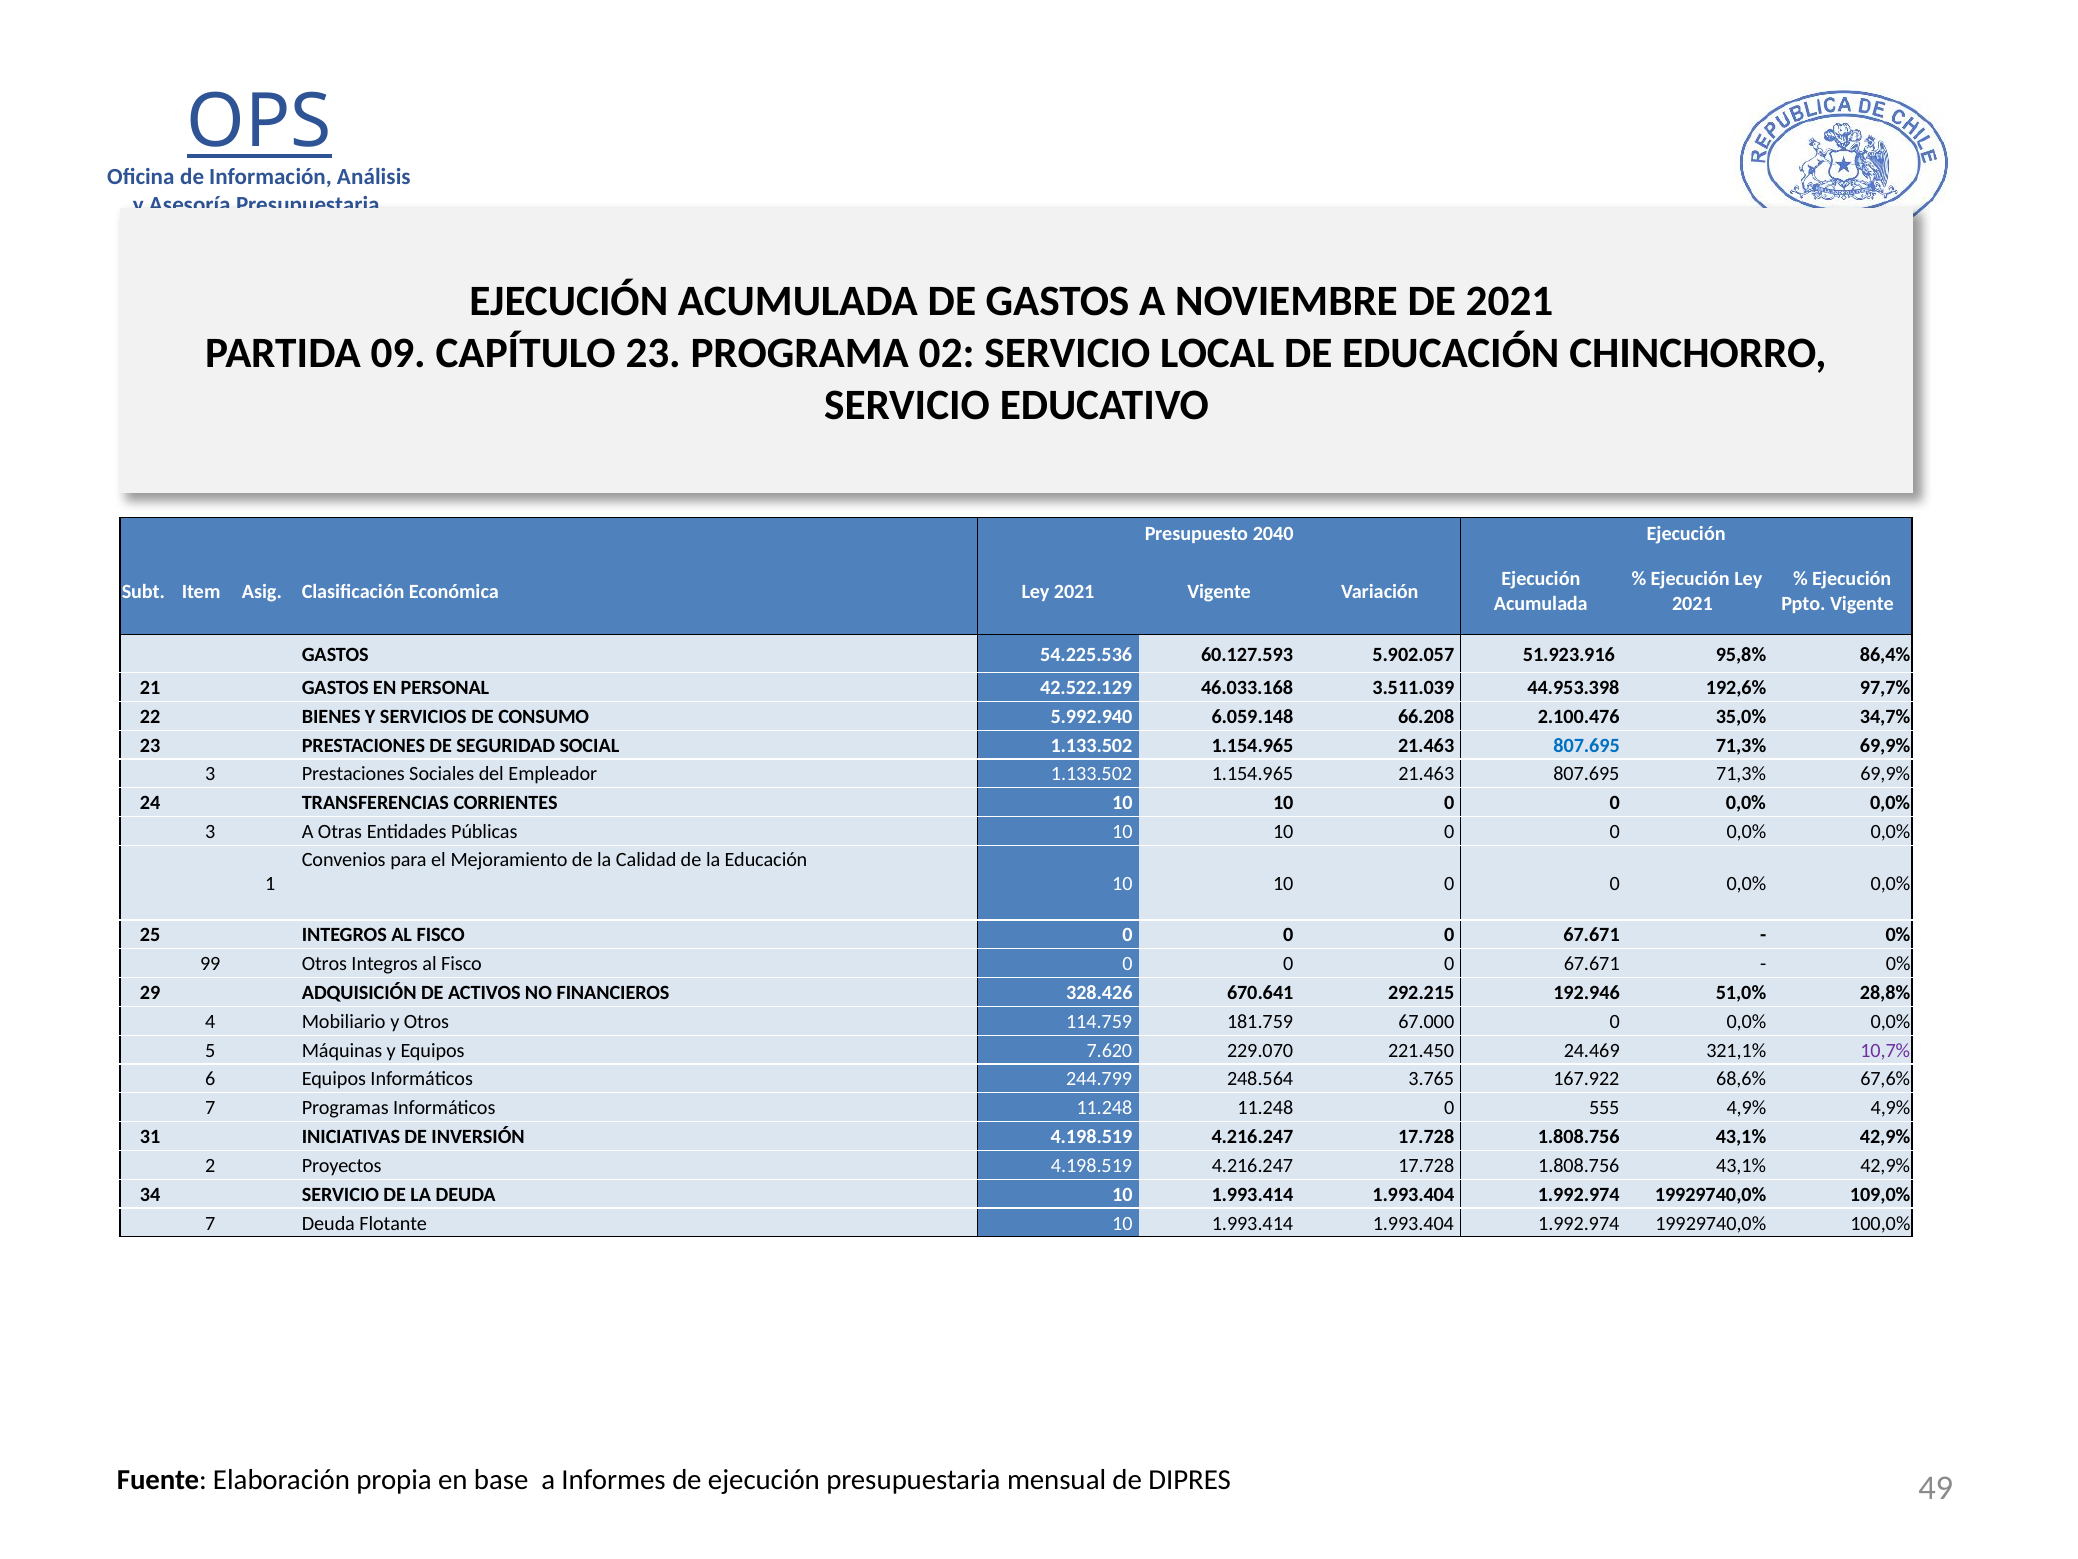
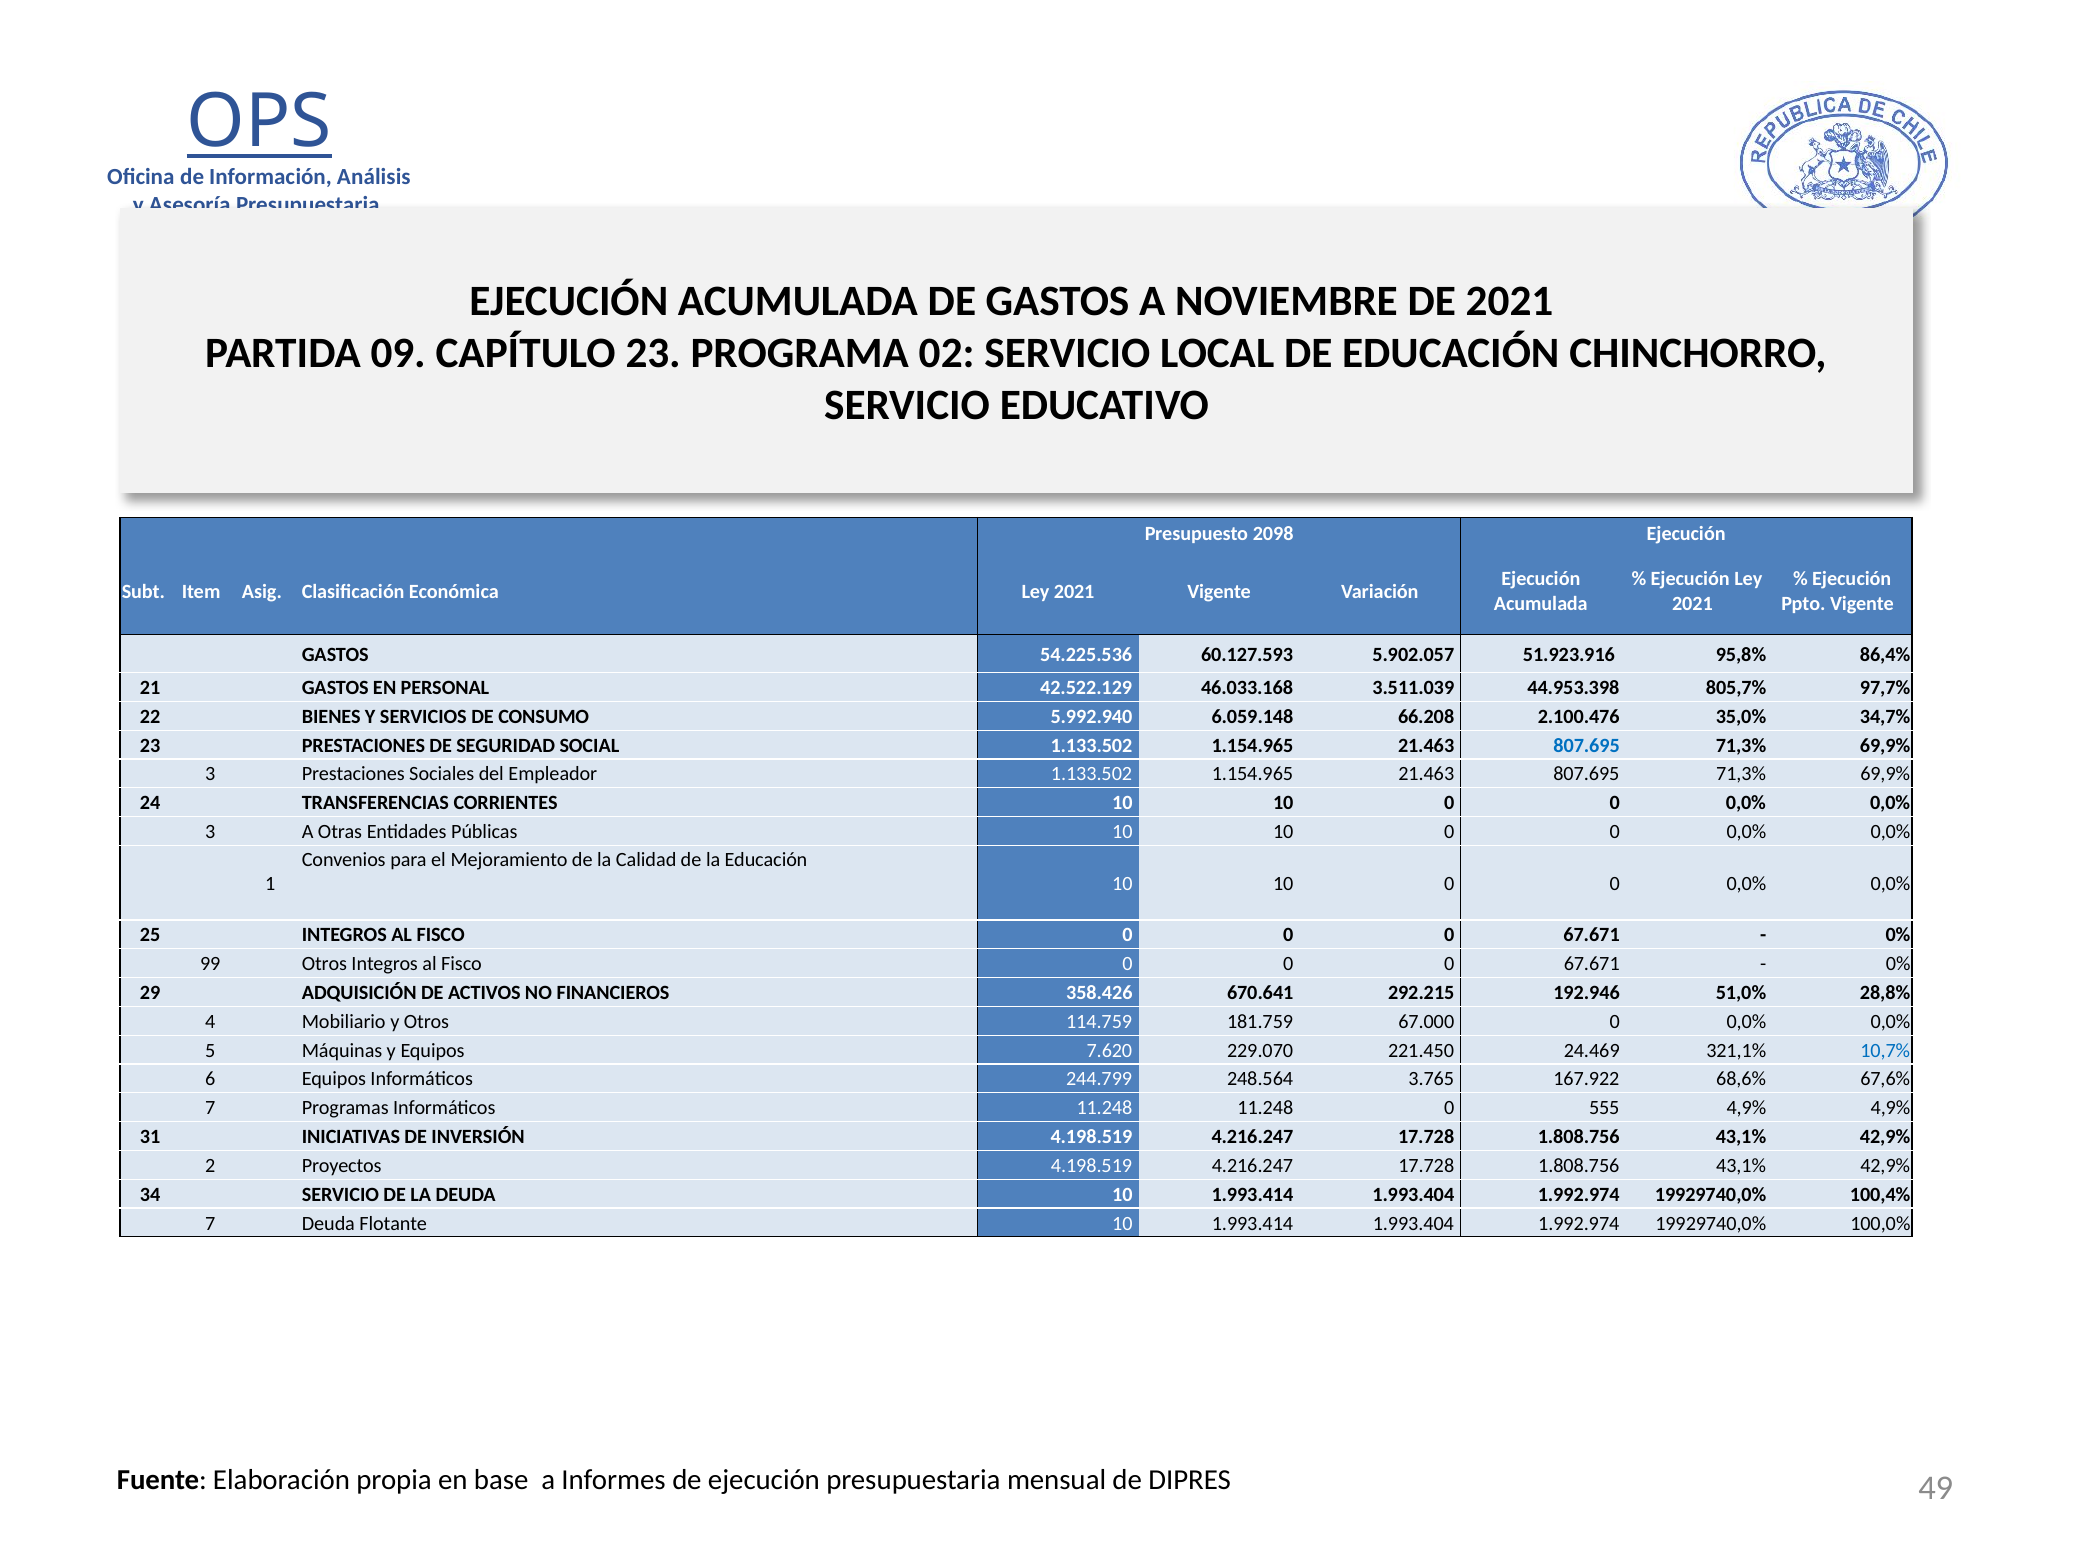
2040: 2040 -> 2098
192,6%: 192,6% -> 805,7%
328.426: 328.426 -> 358.426
10,7% colour: purple -> blue
109,0%: 109,0% -> 100,4%
